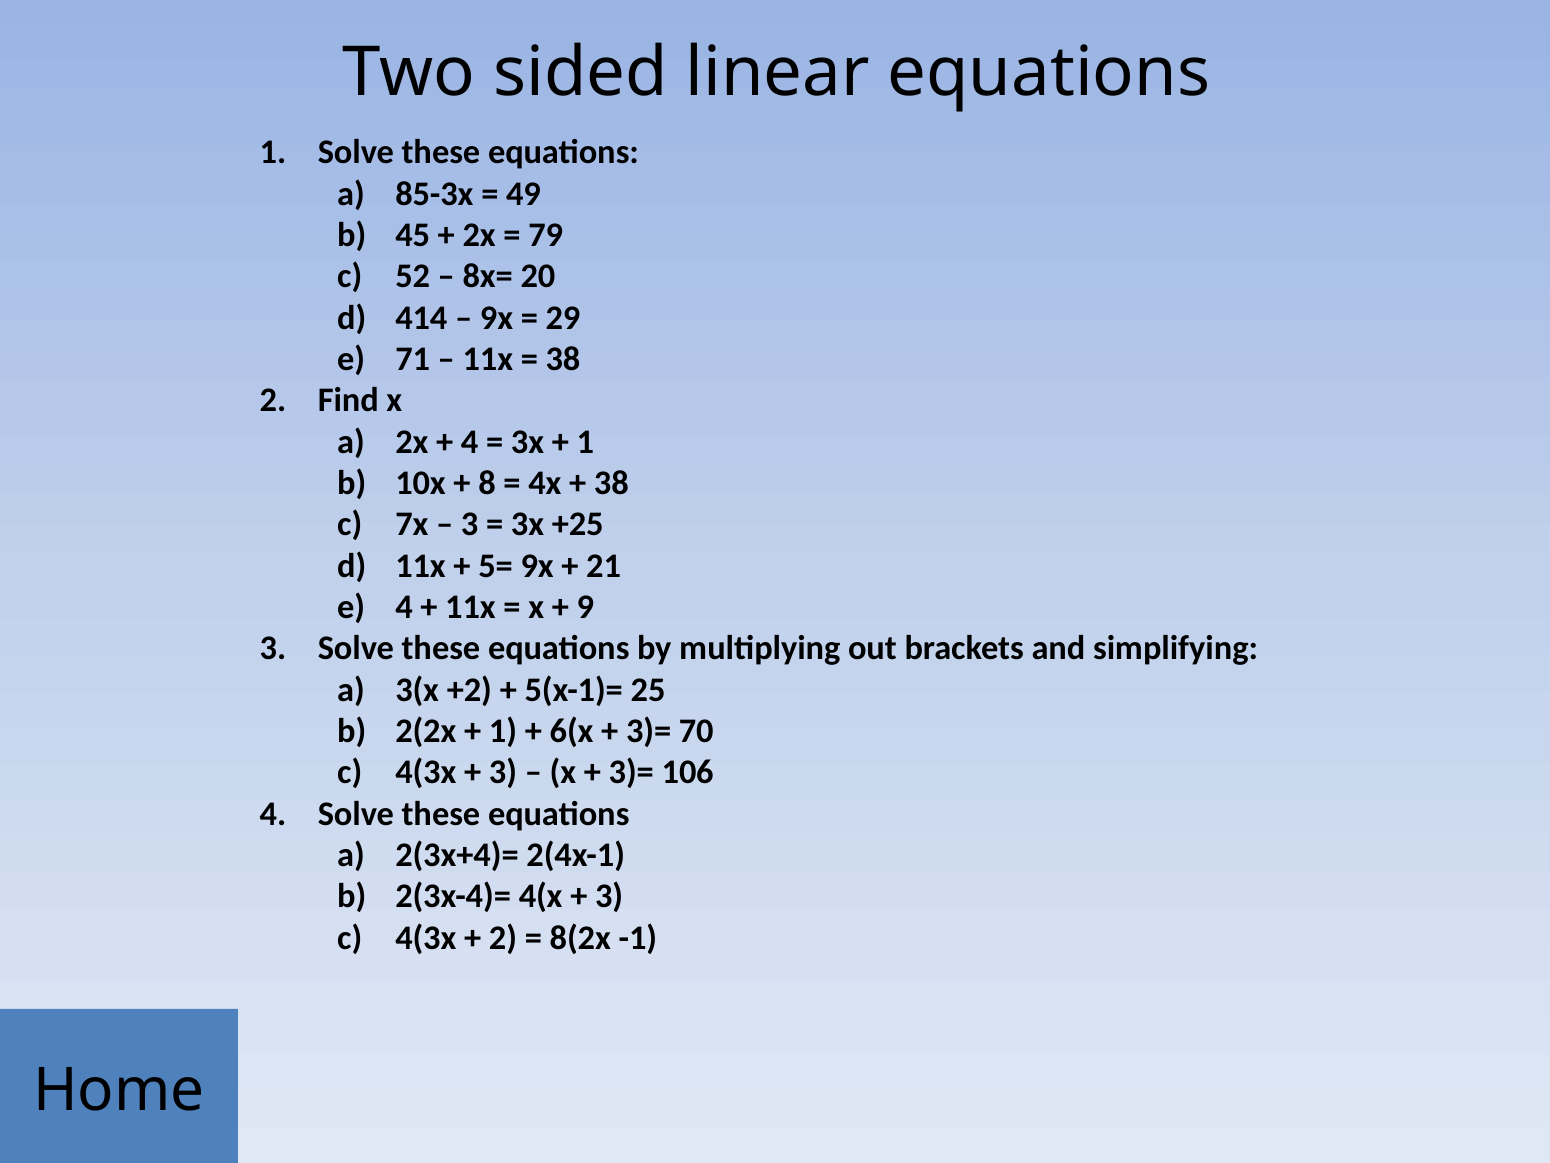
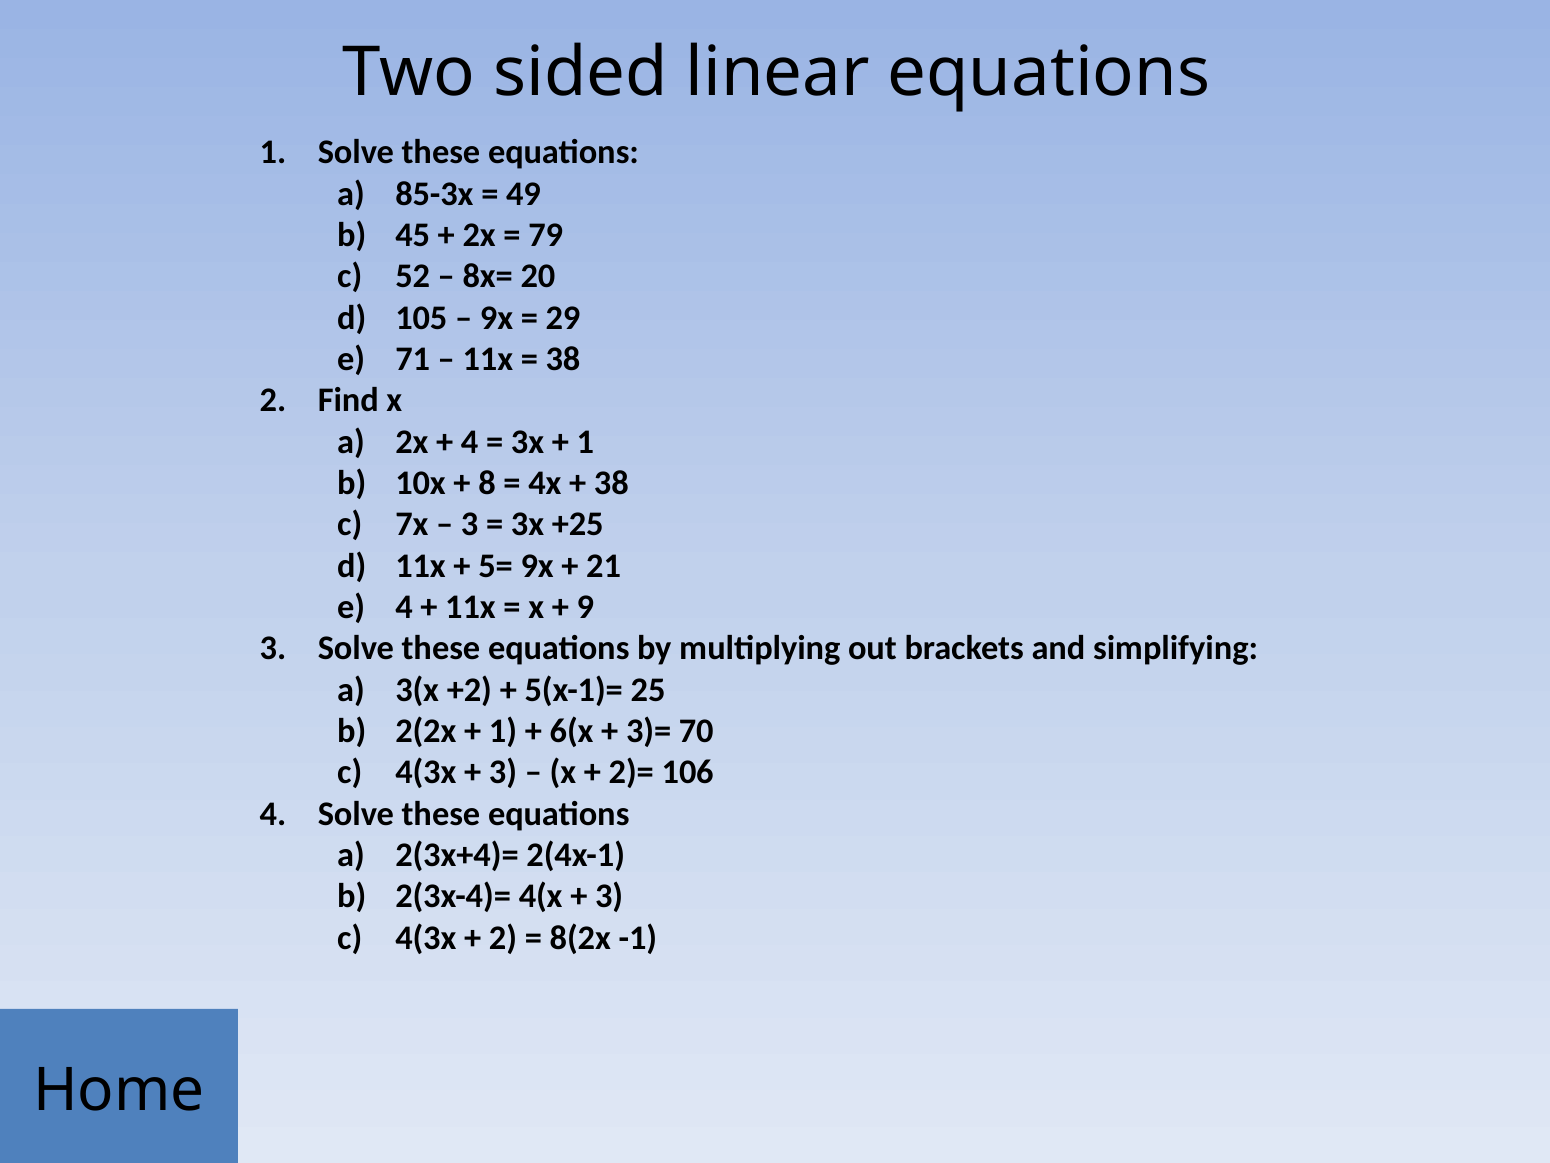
414: 414 -> 105
3)= at (631, 772): 3)= -> 2)=
